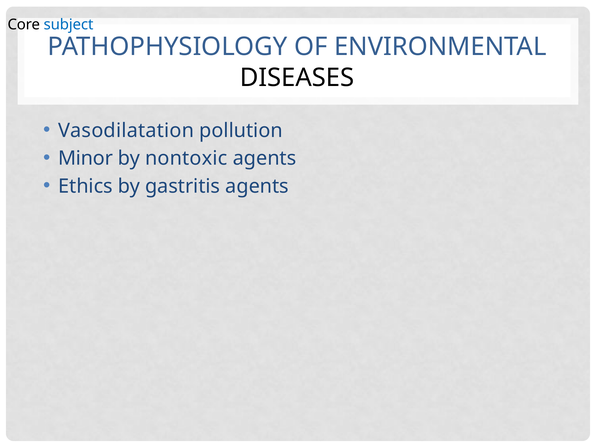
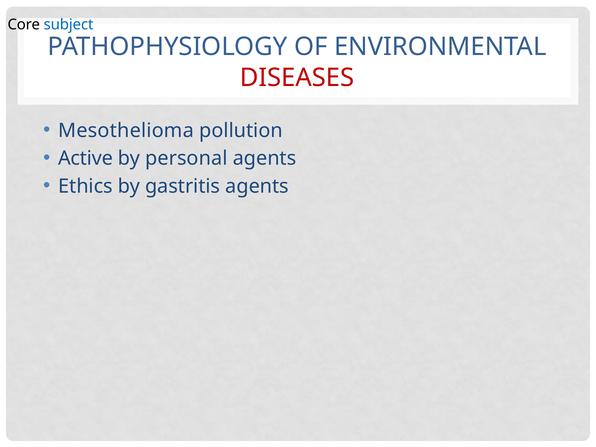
DISEASES colour: black -> red
Vasodilatation: Vasodilatation -> Mesothelioma
Minor: Minor -> Active
nontoxic: nontoxic -> personal
